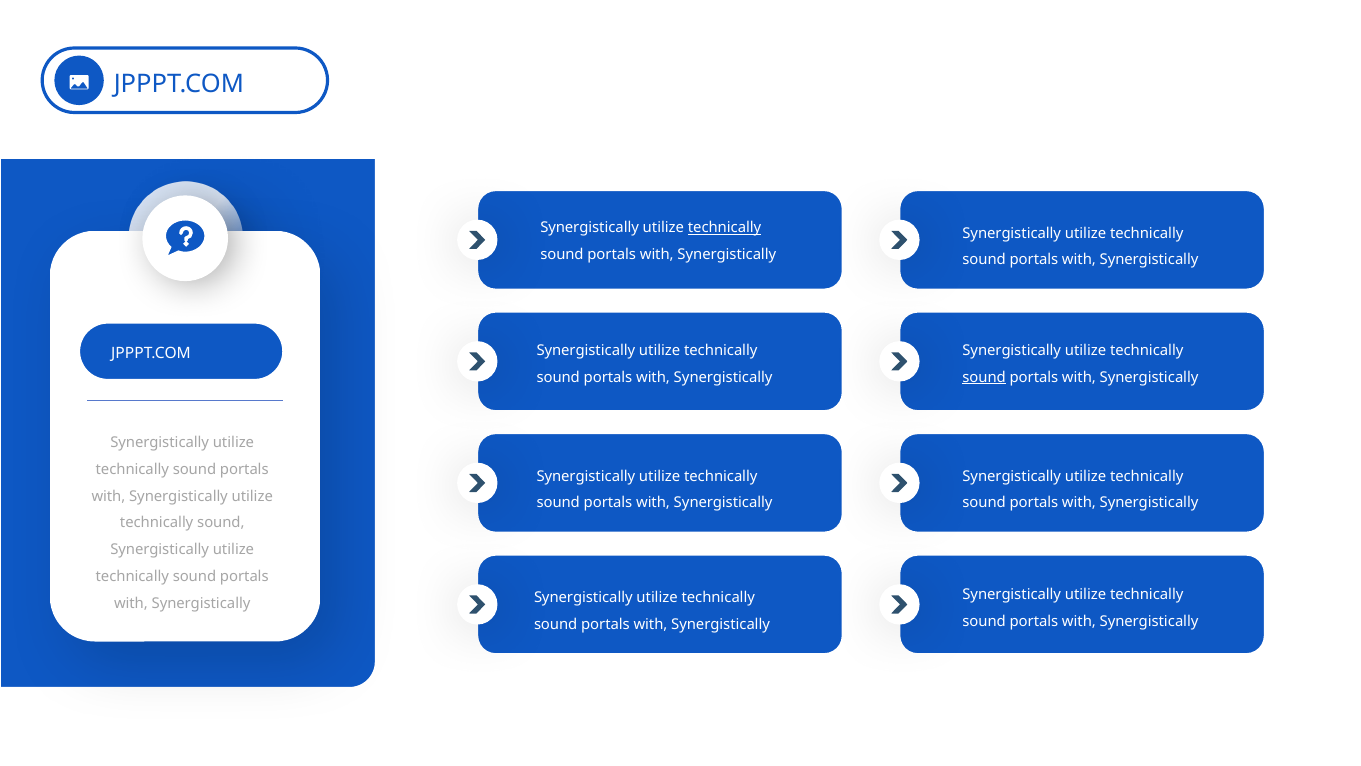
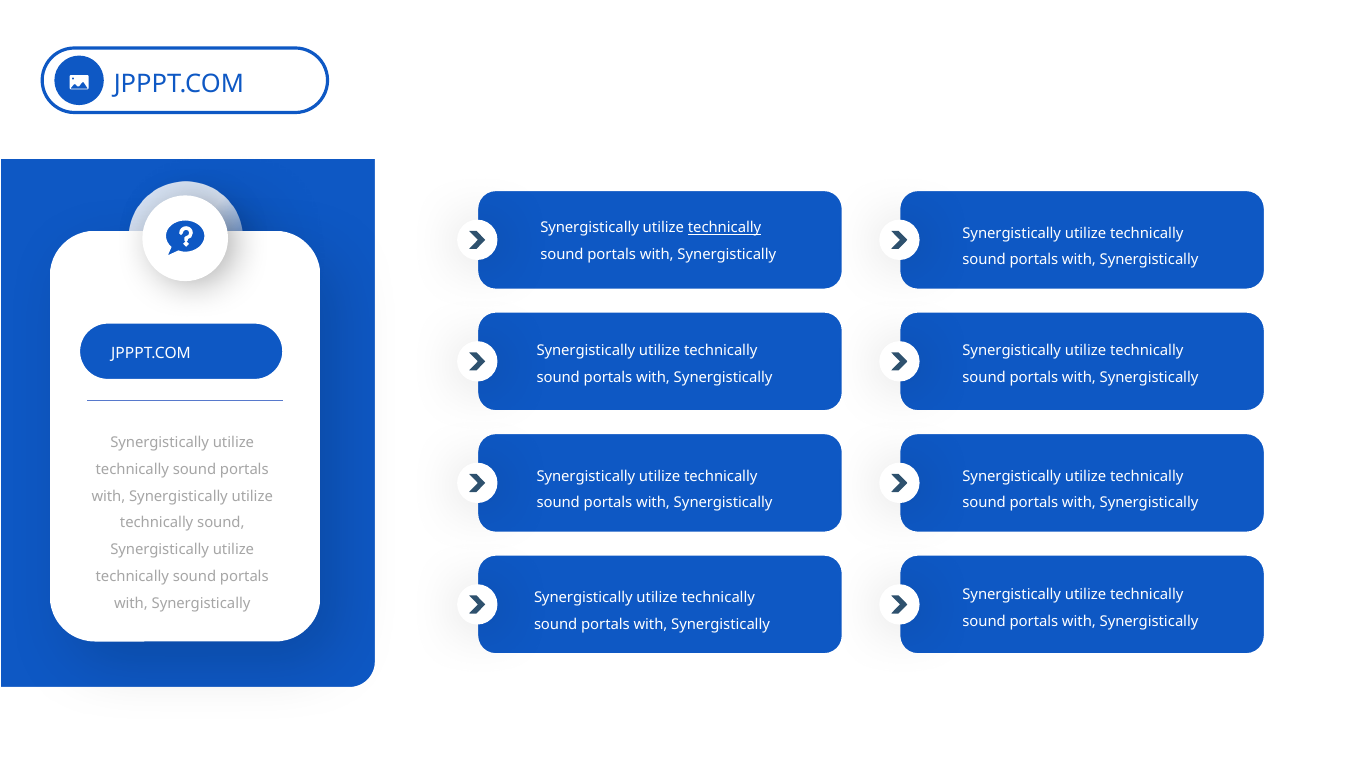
sound at (984, 377) underline: present -> none
